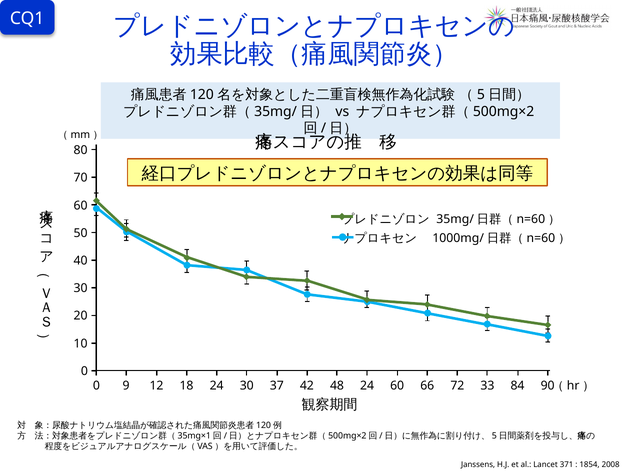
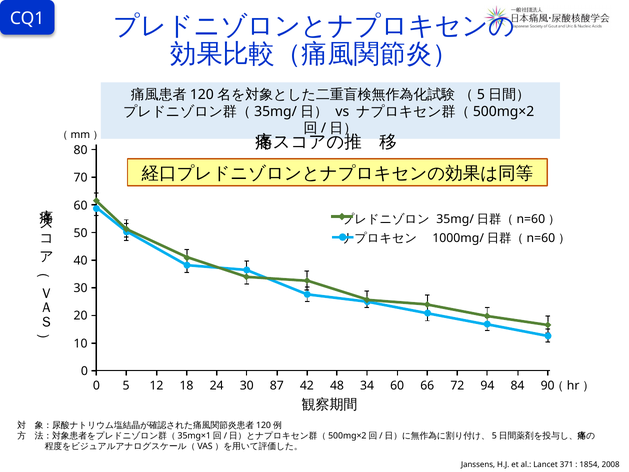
9: 9 -> 5
37: 37 -> 87
42 24: 24 -> 34
33: 33 -> 94
